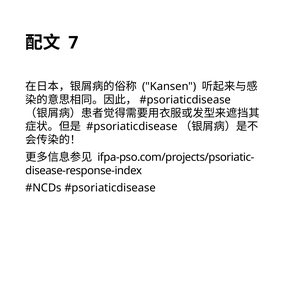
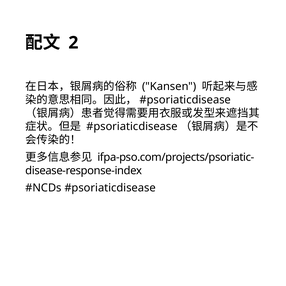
7: 7 -> 2
